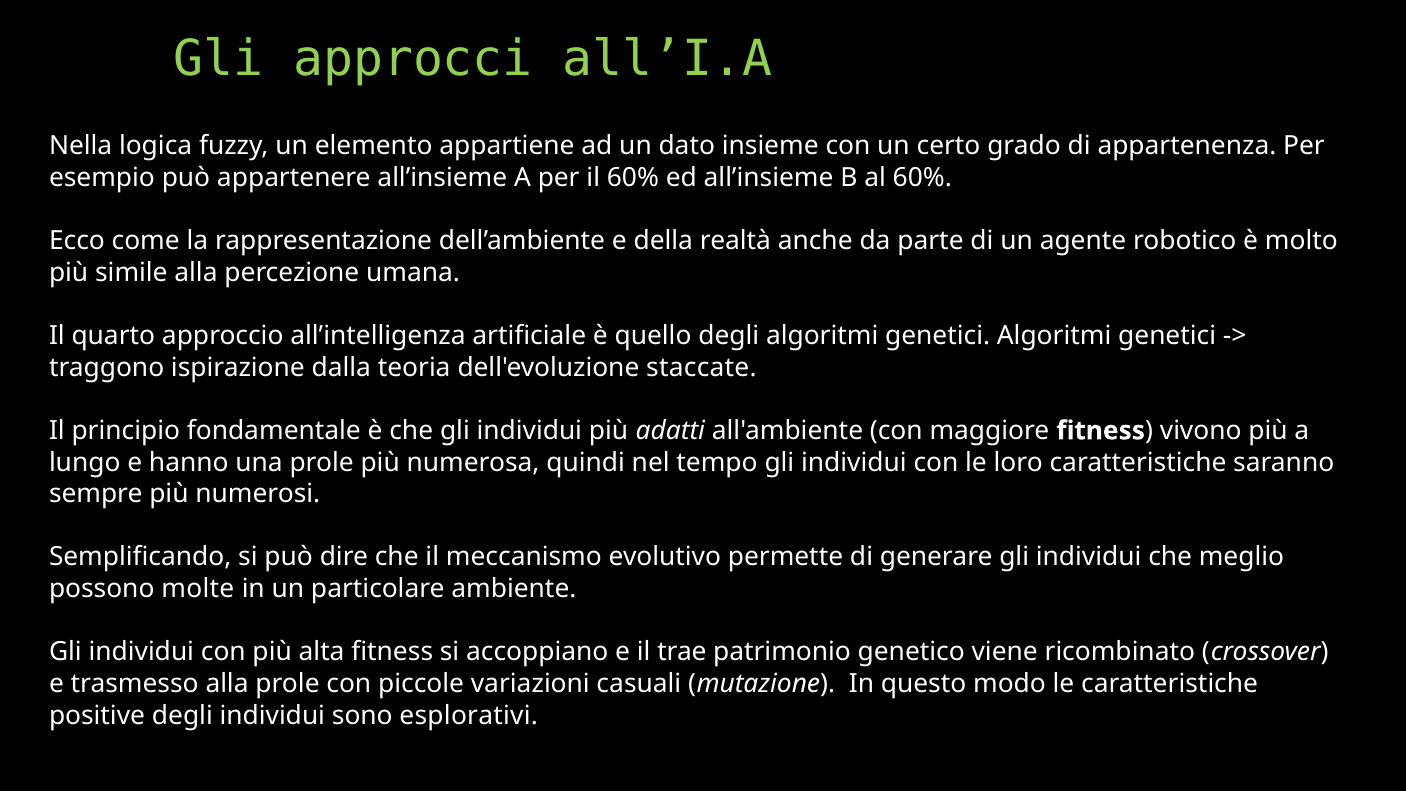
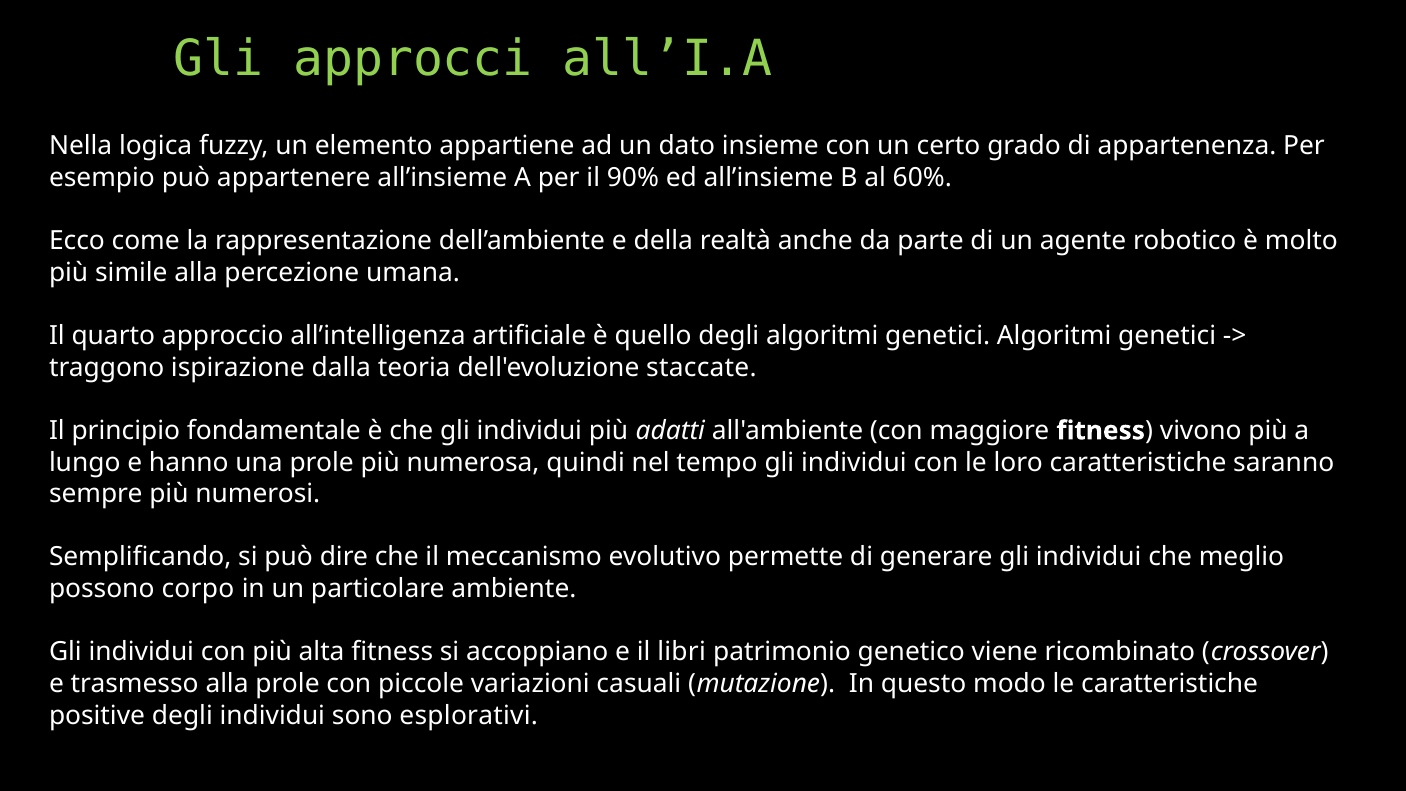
il 60%: 60% -> 90%
molte: molte -> corpo
trae: trae -> libri
